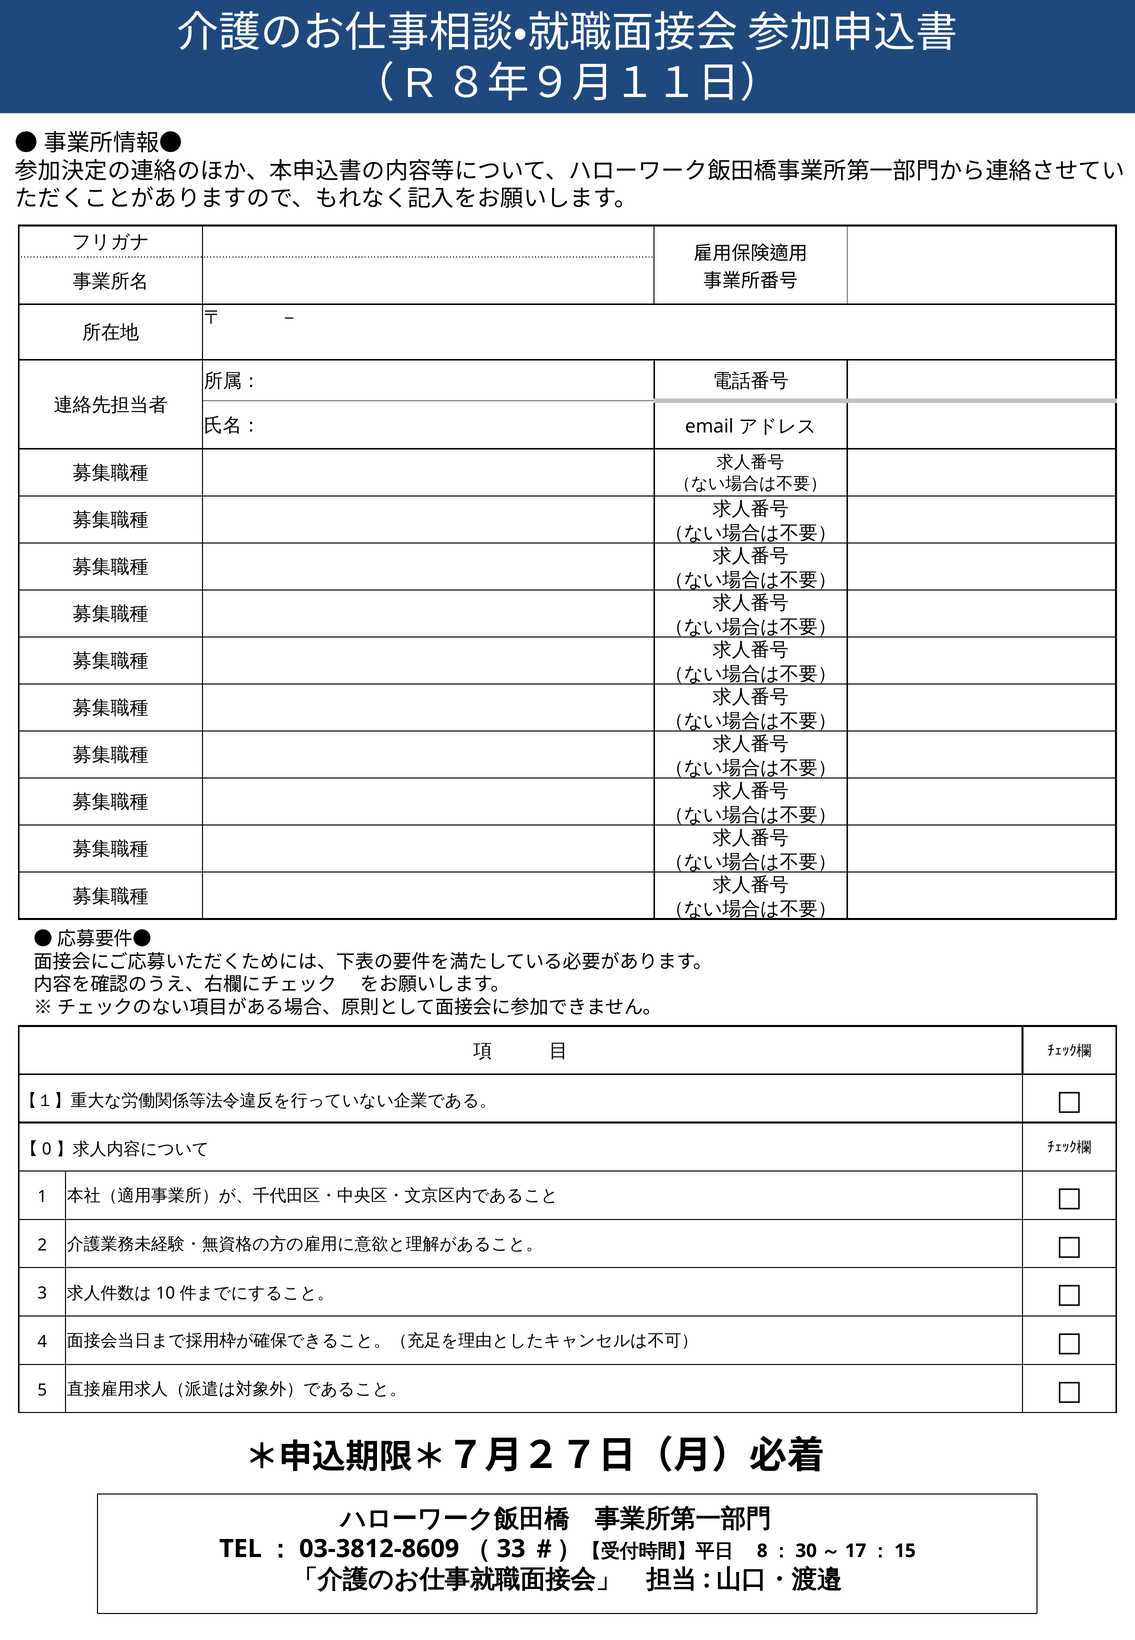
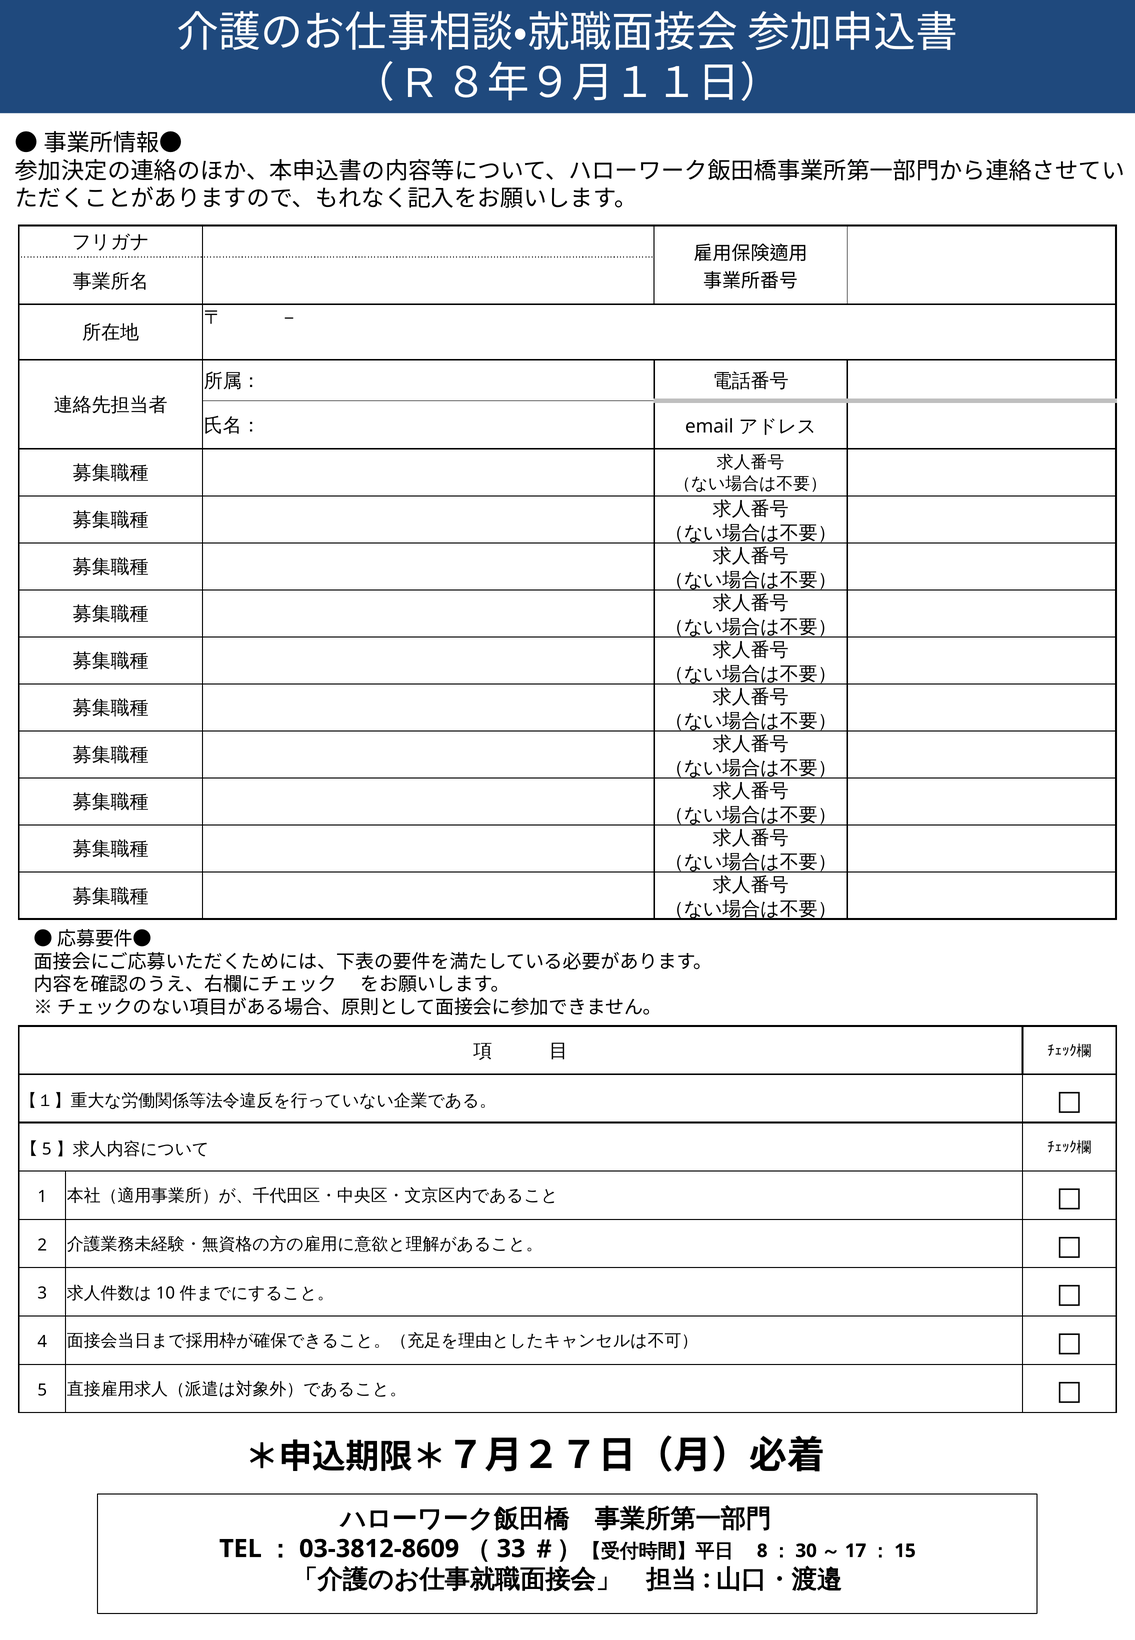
0 at (47, 1149): 0 -> 5
